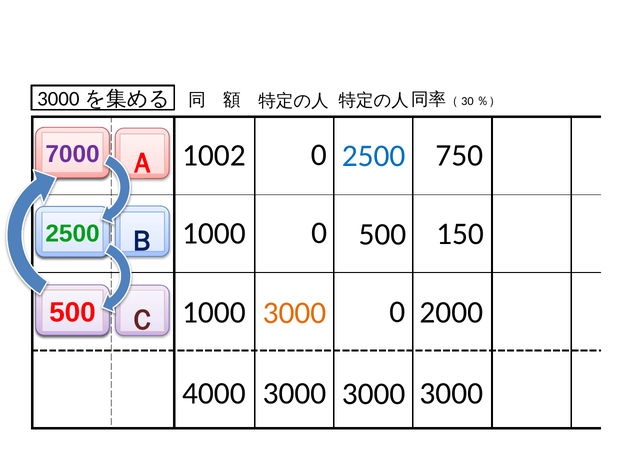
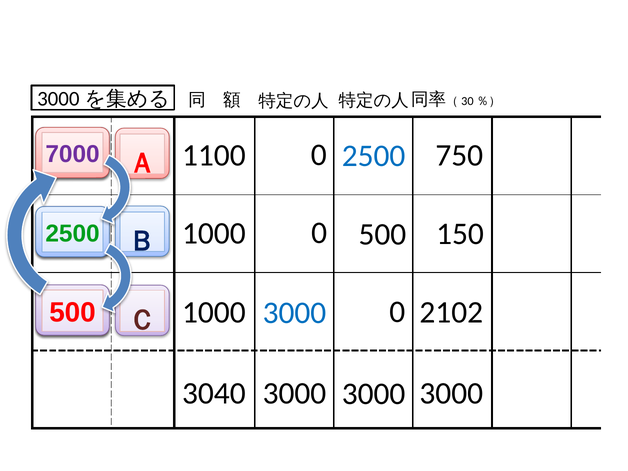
1002: 1002 -> 1100
2000: 2000 -> 2102
3000 at (294, 313) colour: orange -> blue
4000: 4000 -> 3040
